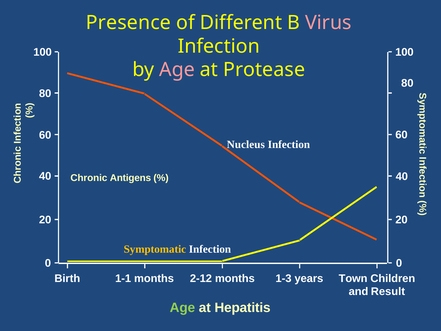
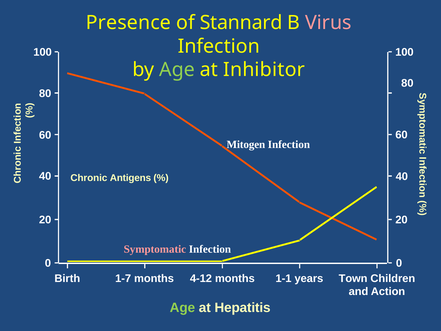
Different: Different -> Stannard
Age at (177, 70) colour: pink -> light green
Protease: Protease -> Inhibitor
Nucleus: Nucleus -> Mitogen
Symptomatic colour: yellow -> pink
1-1: 1-1 -> 1-7
2-12: 2-12 -> 4-12
1-3: 1-3 -> 1-1
Result: Result -> Action
